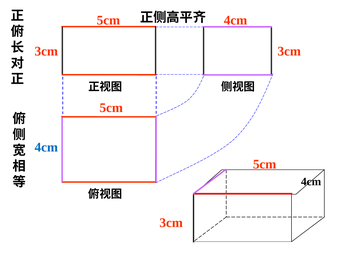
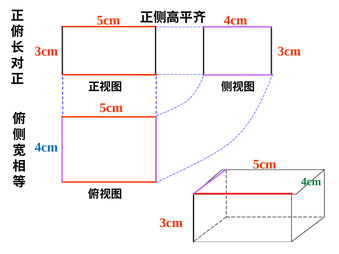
4cm at (311, 182) colour: black -> green
